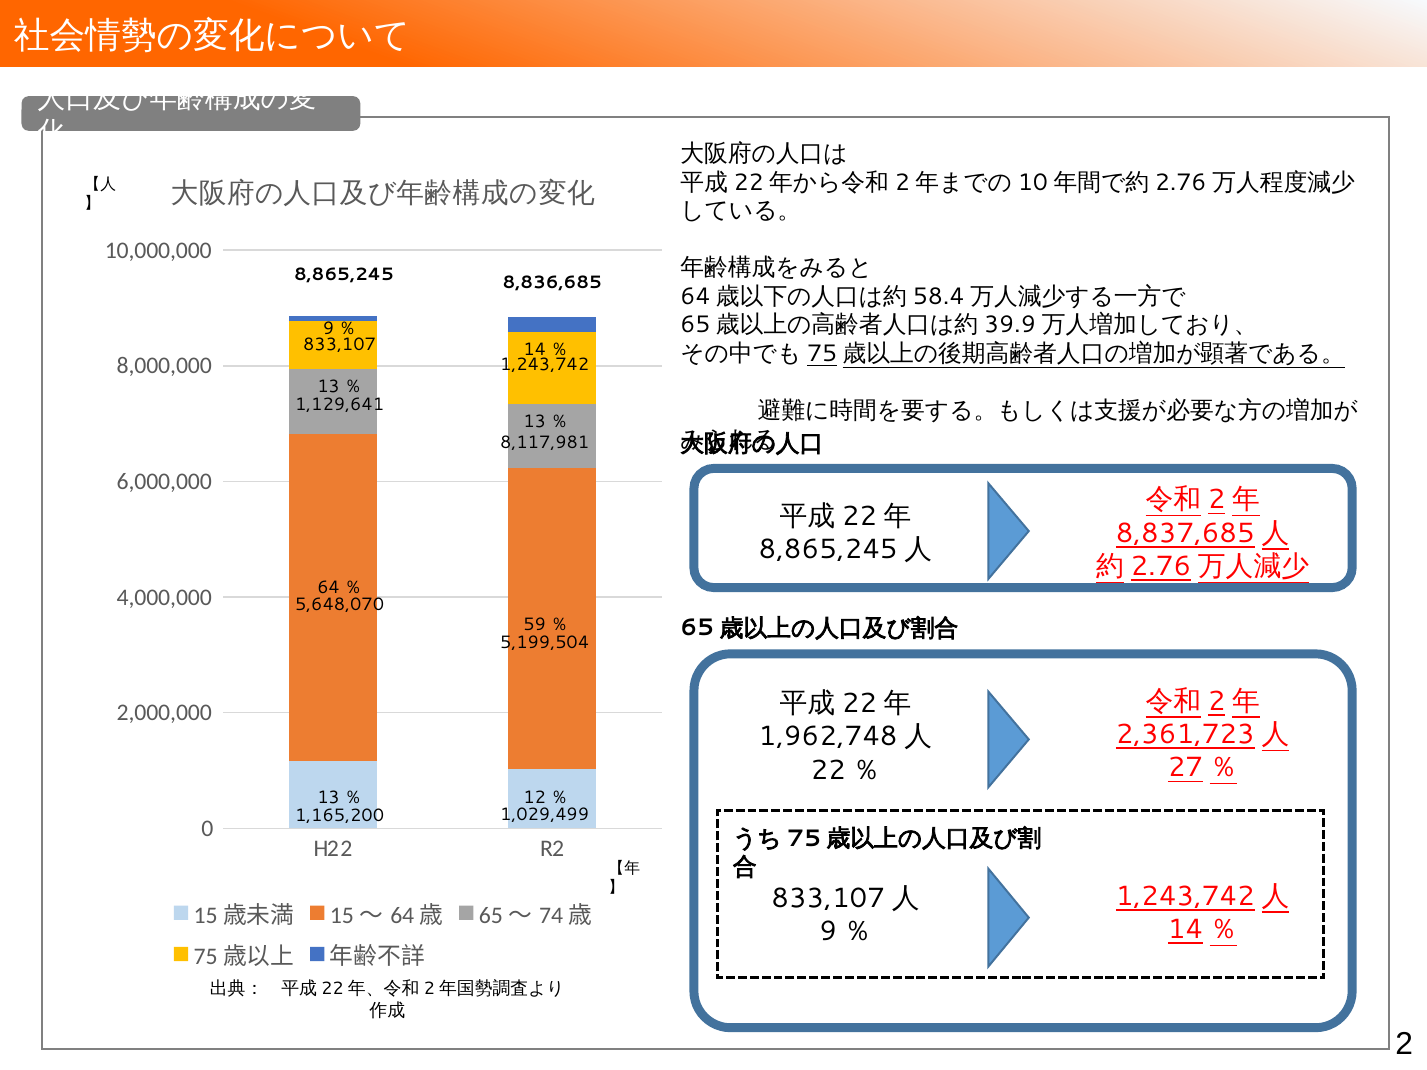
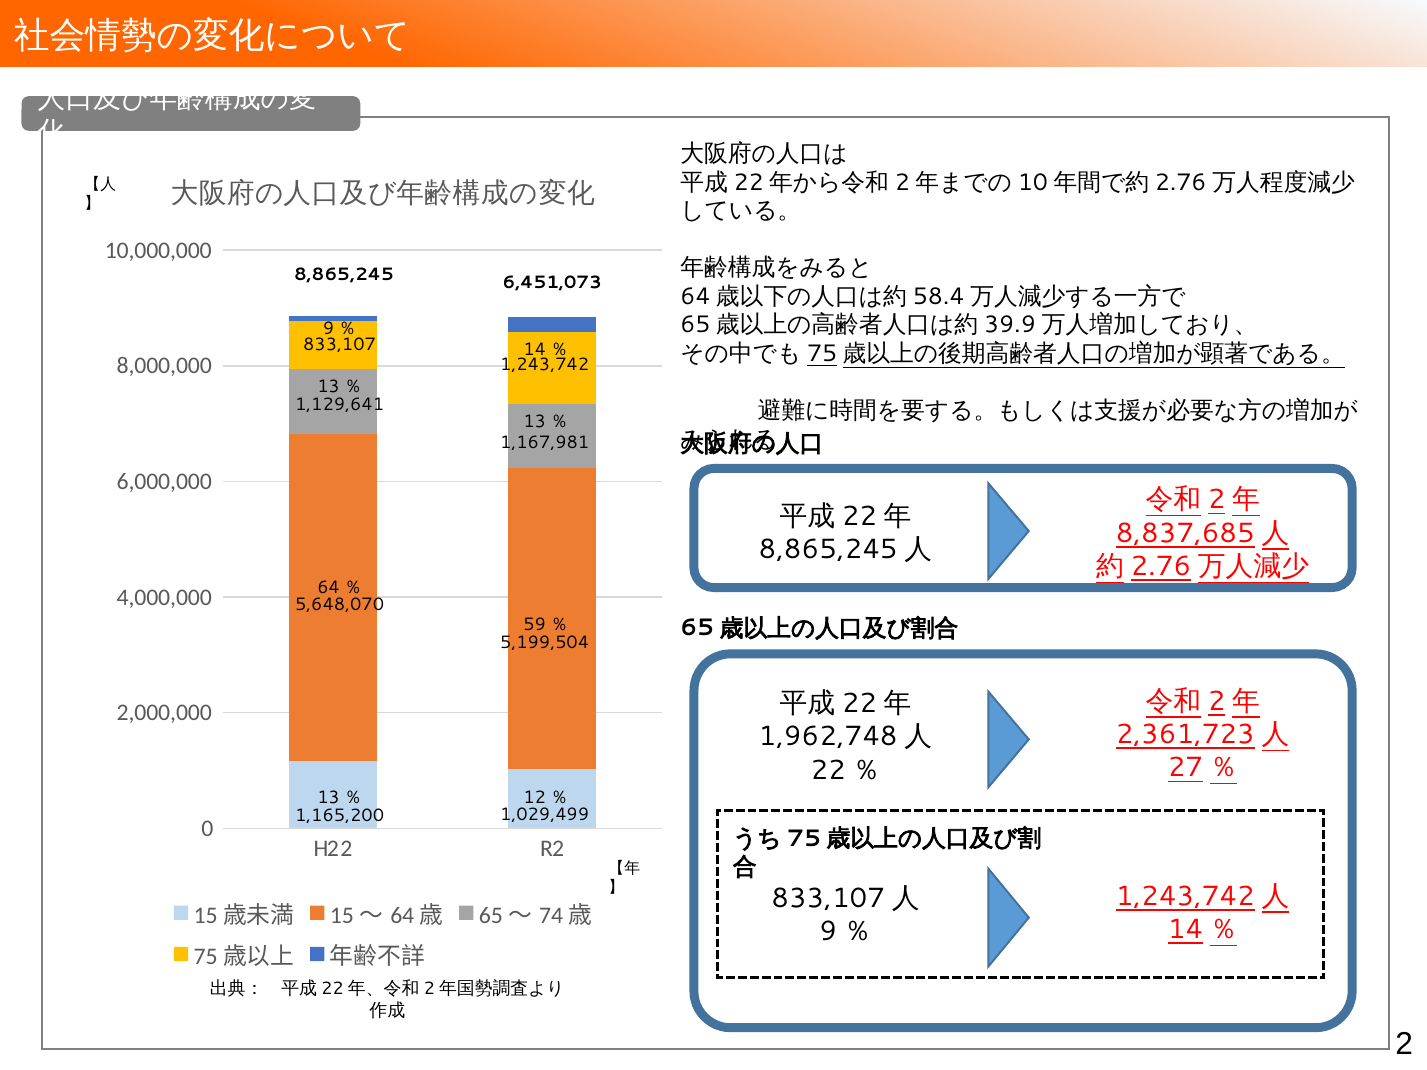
8,836,685: 8,836,685 -> 6,451,073
8,117,981: 8,117,981 -> 1,167,981
